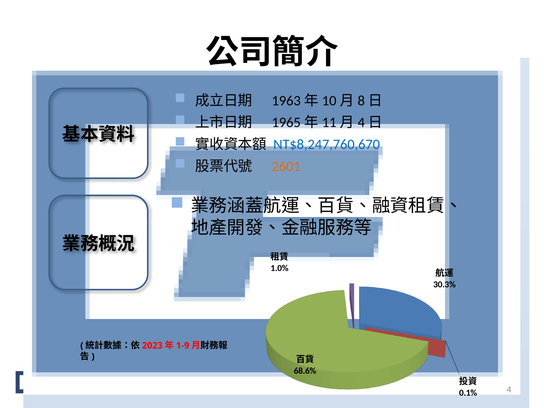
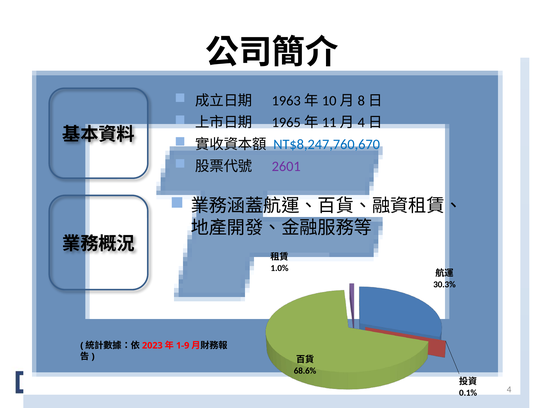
2601 colour: orange -> purple
